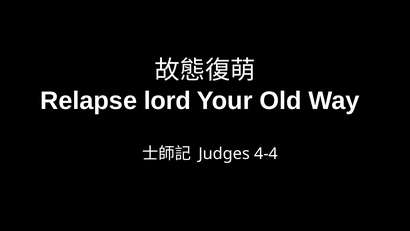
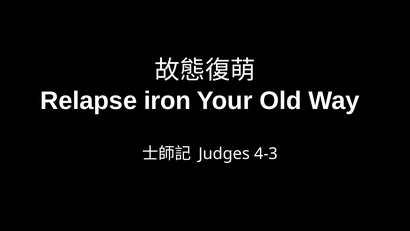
lord: lord -> iron
4-4: 4-4 -> 4-3
